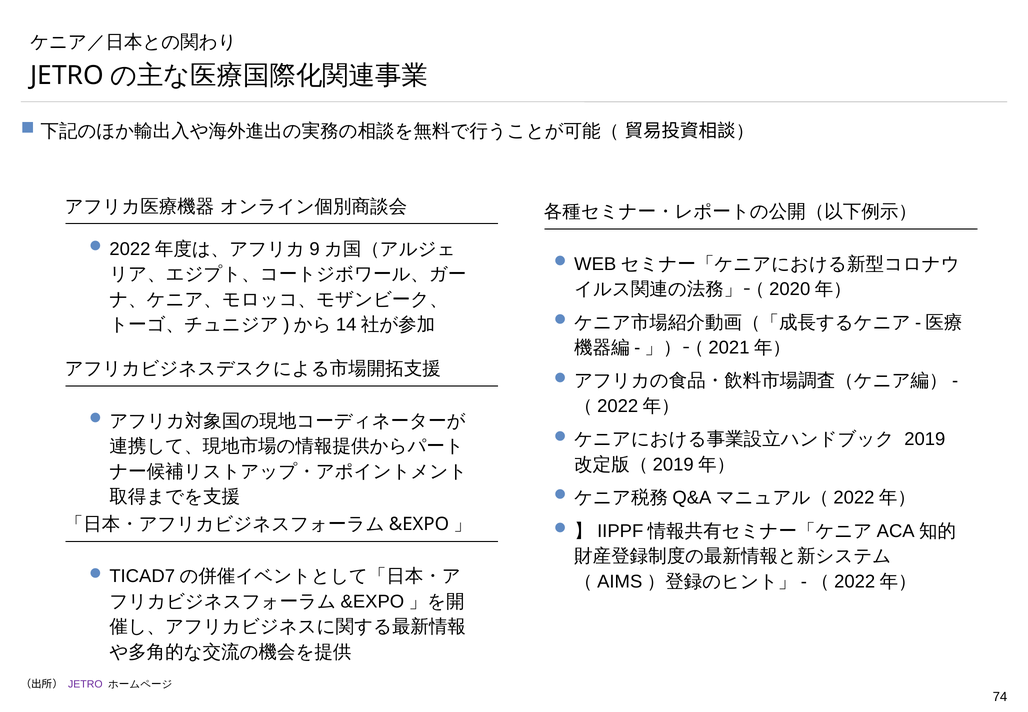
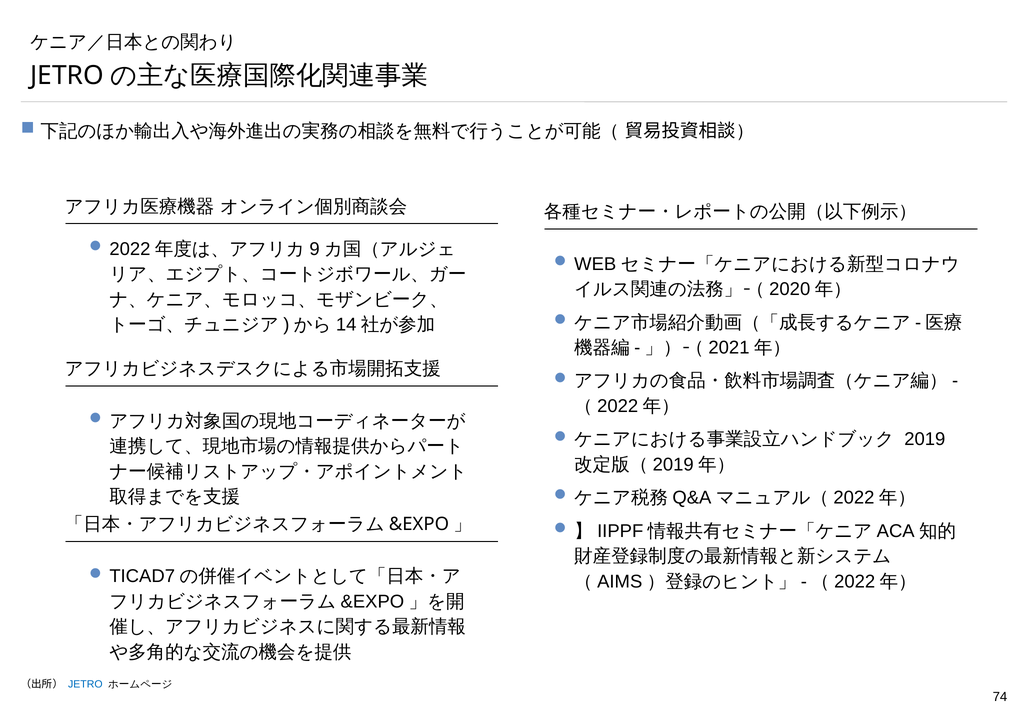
JETRO colour: purple -> blue
